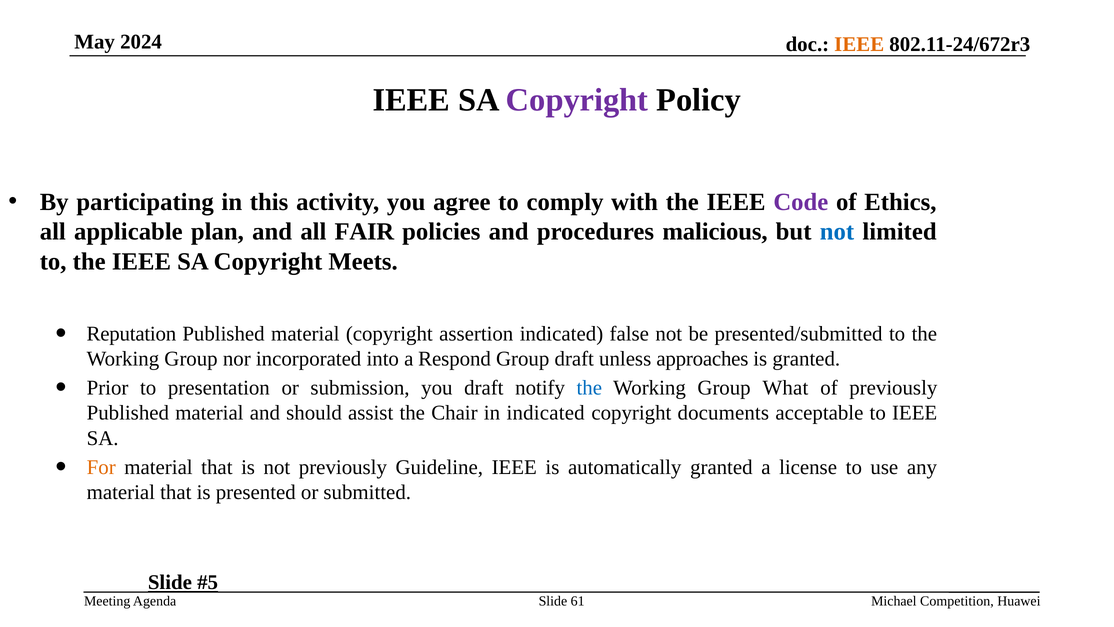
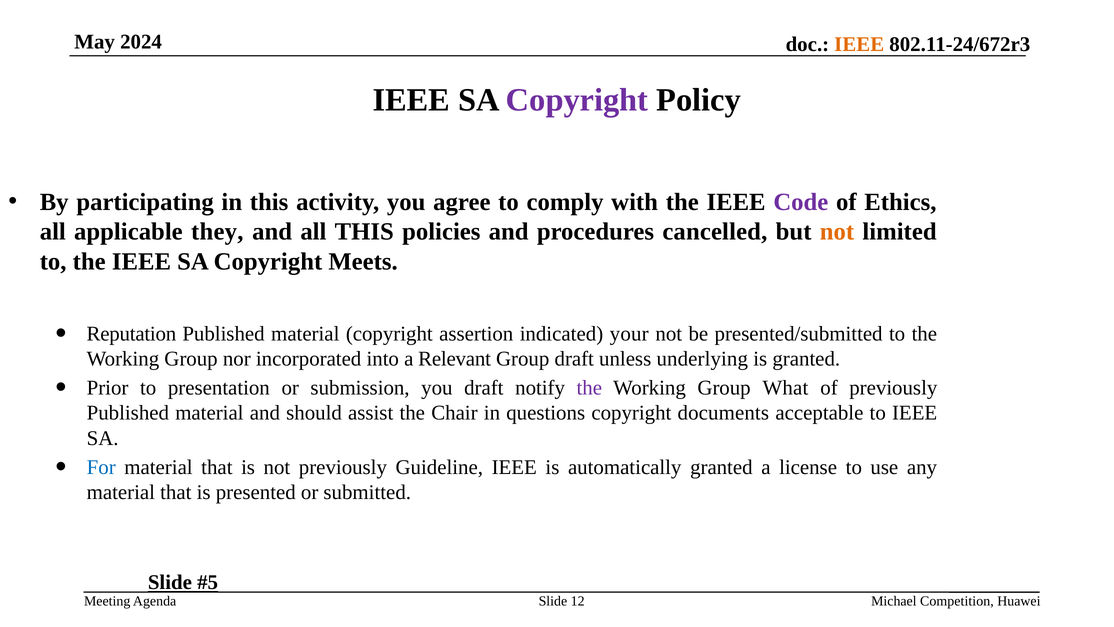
plan: plan -> they
all FAIR: FAIR -> THIS
malicious: malicious -> cancelled
not at (837, 232) colour: blue -> orange
false: false -> your
Respond: Respond -> Relevant
approaches: approaches -> underlying
the at (589, 388) colour: blue -> purple
in indicated: indicated -> questions
For colour: orange -> blue
61: 61 -> 12
